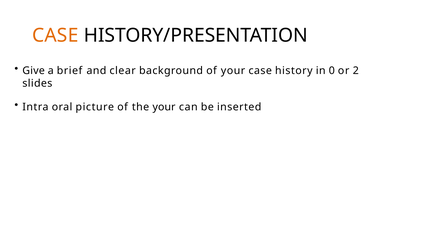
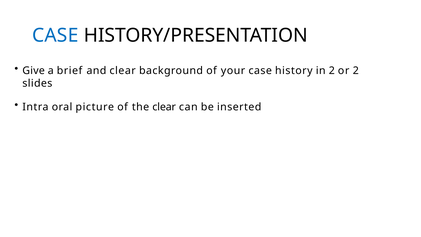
CASE at (55, 35) colour: orange -> blue
in 0: 0 -> 2
the your: your -> clear
